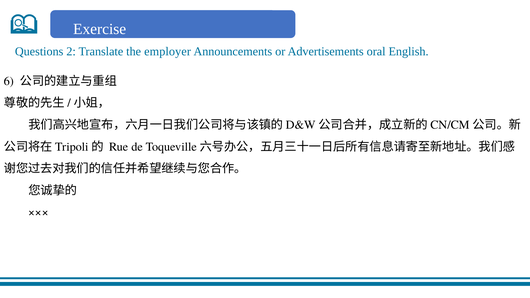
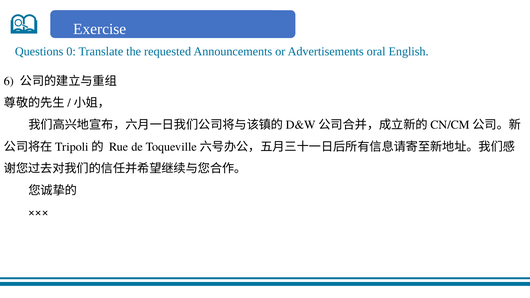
2: 2 -> 0
employer: employer -> requested
